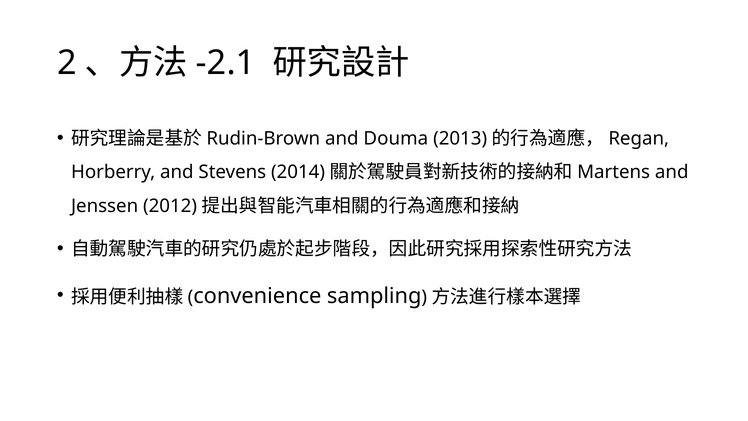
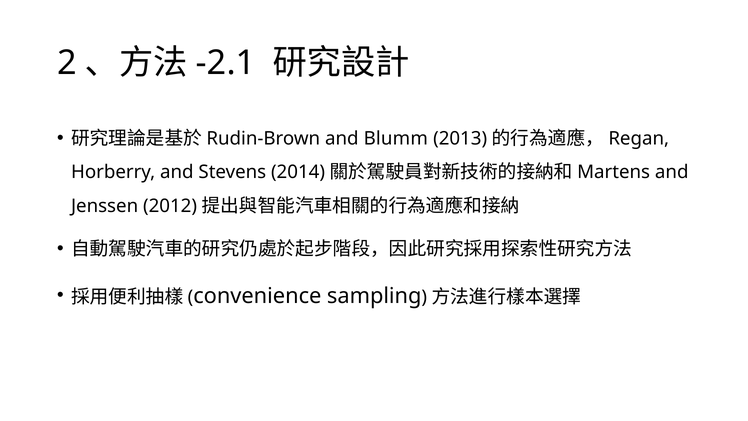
Douma: Douma -> Blumm
